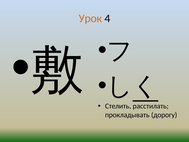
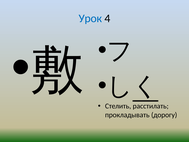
Урок colour: orange -> blue
